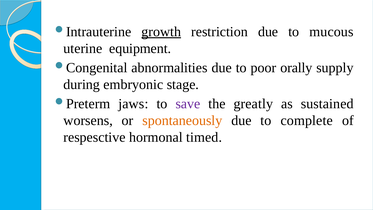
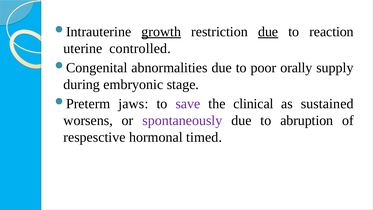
due at (268, 32) underline: none -> present
mucous: mucous -> reaction
equipment: equipment -> controlled
greatly: greatly -> clinical
spontaneously colour: orange -> purple
complete: complete -> abruption
